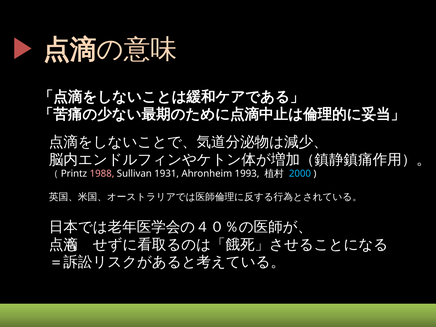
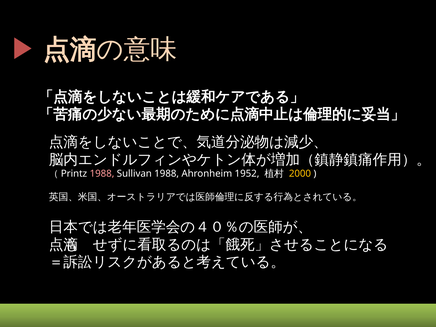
Sullivan 1931: 1931 -> 1988
1993: 1993 -> 1952
2000 colour: light blue -> yellow
